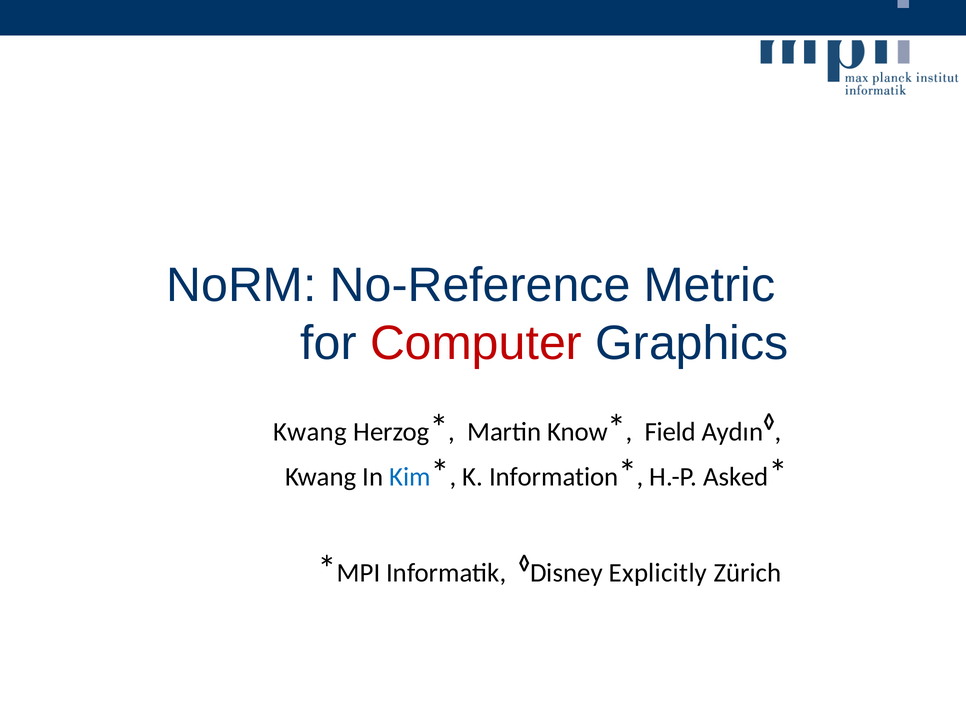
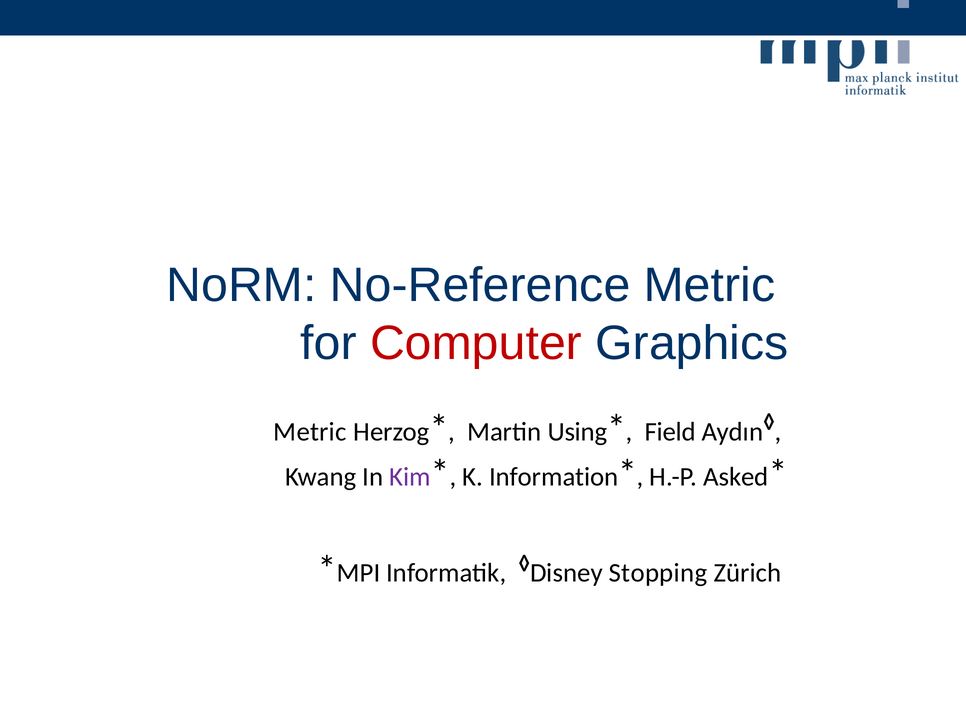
Kwang at (310, 431): Kwang -> Metric
Know: Know -> Using
Kim colour: blue -> purple
Explicitly: Explicitly -> Stopping
